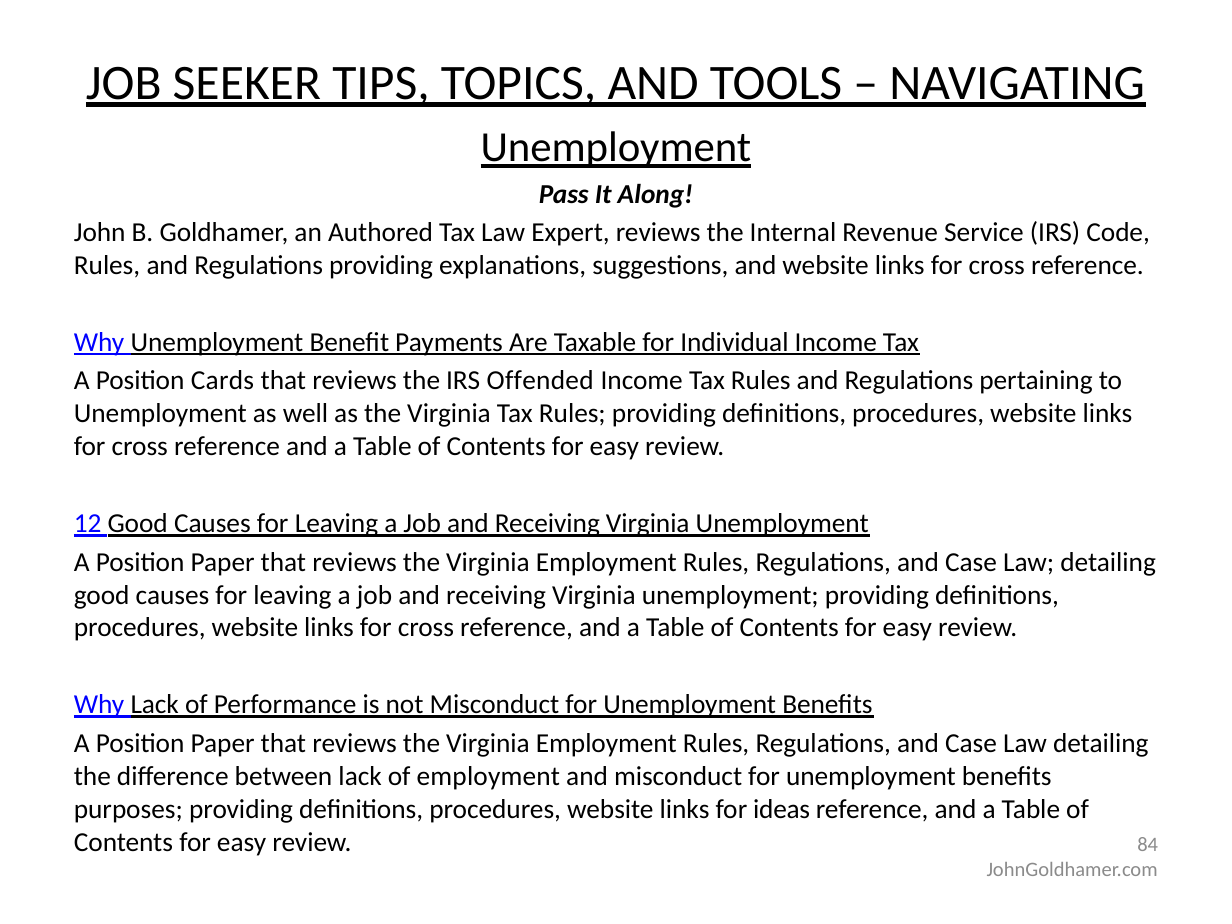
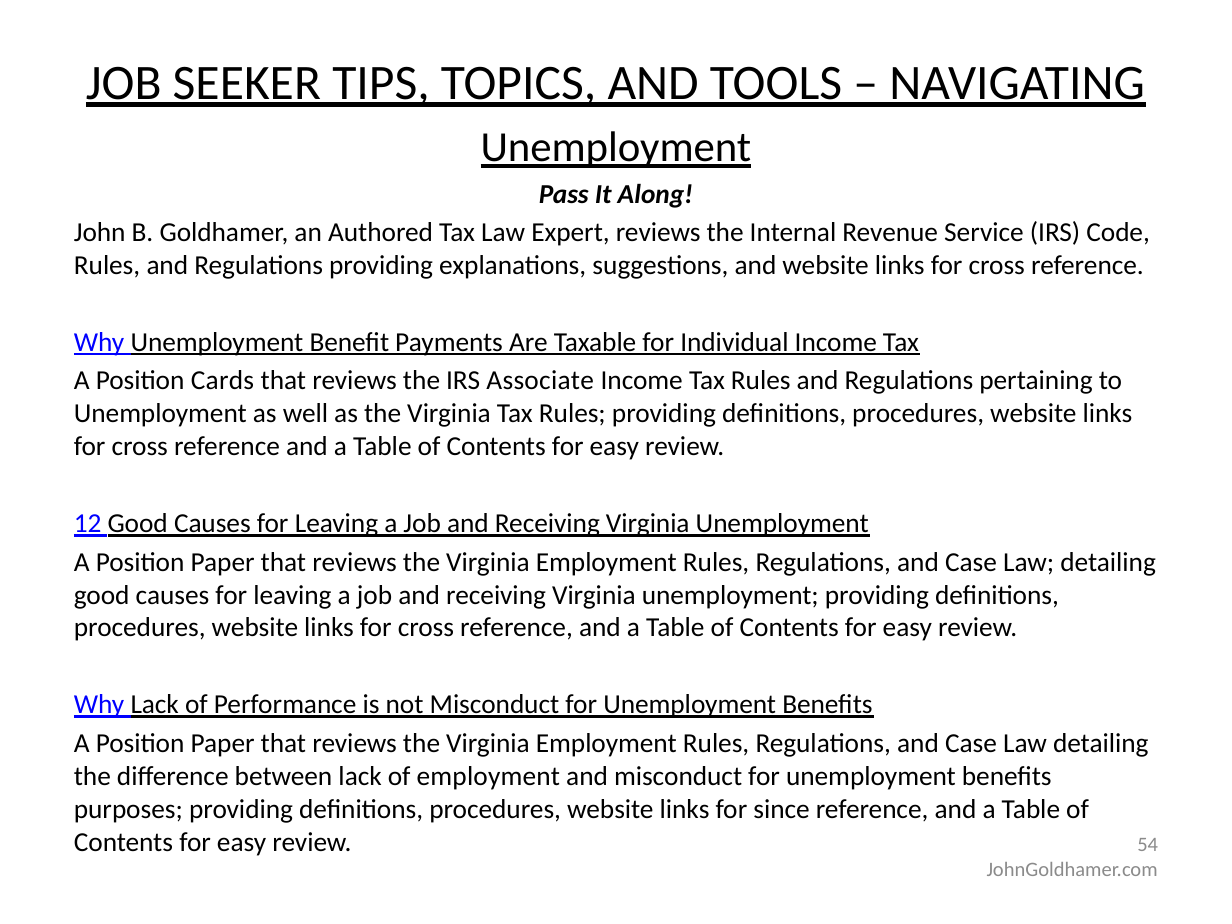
Offended: Offended -> Associate
ideas: ideas -> since
84: 84 -> 54
